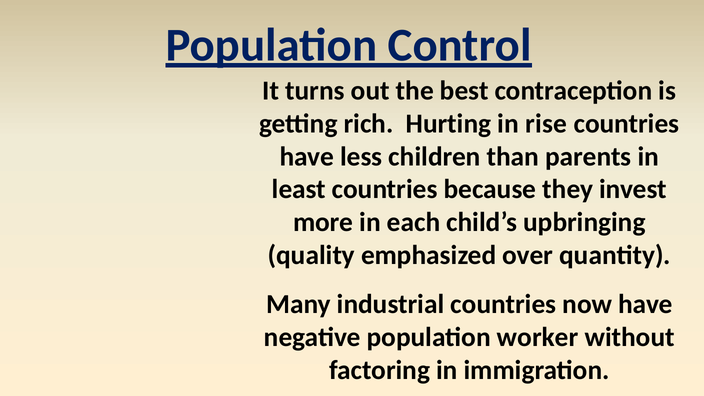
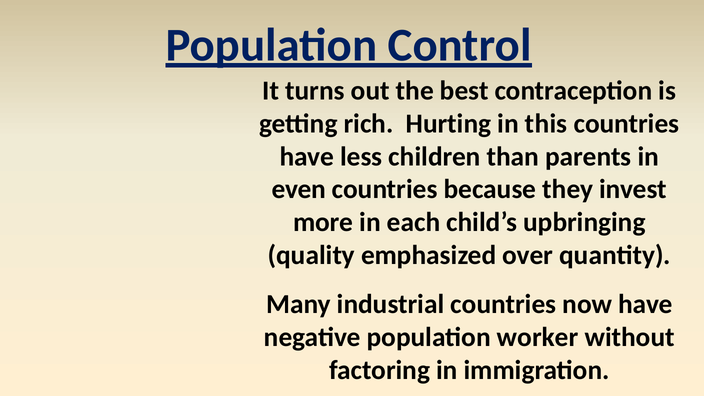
rise: rise -> this
least: least -> even
